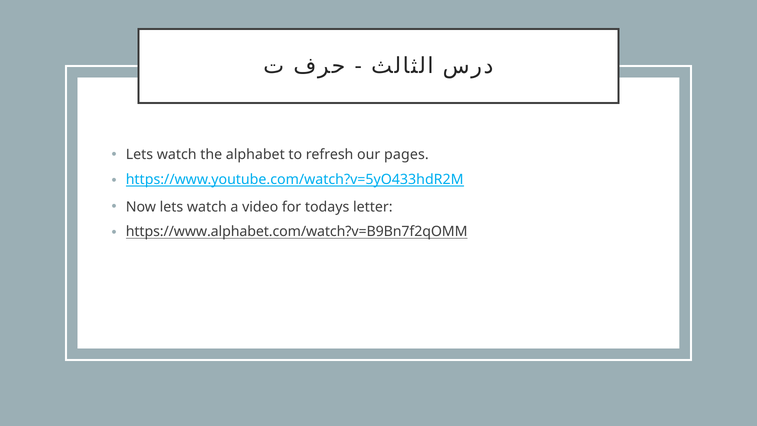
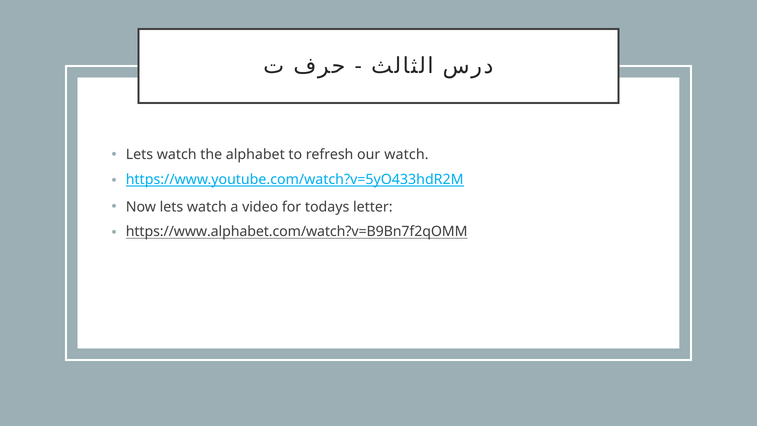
our pages: pages -> watch
